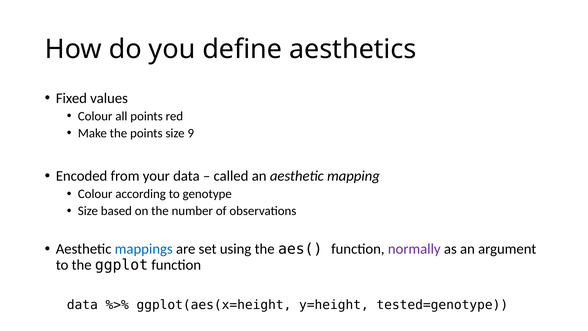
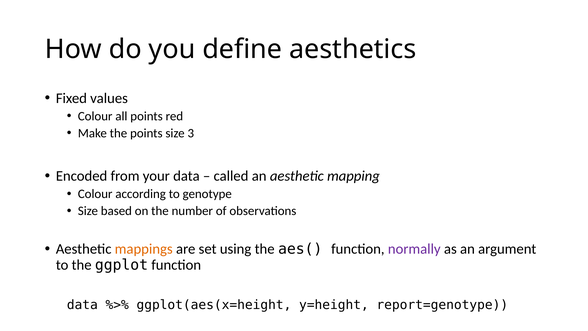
9: 9 -> 3
mappings colour: blue -> orange
tested=genotype: tested=genotype -> report=genotype
